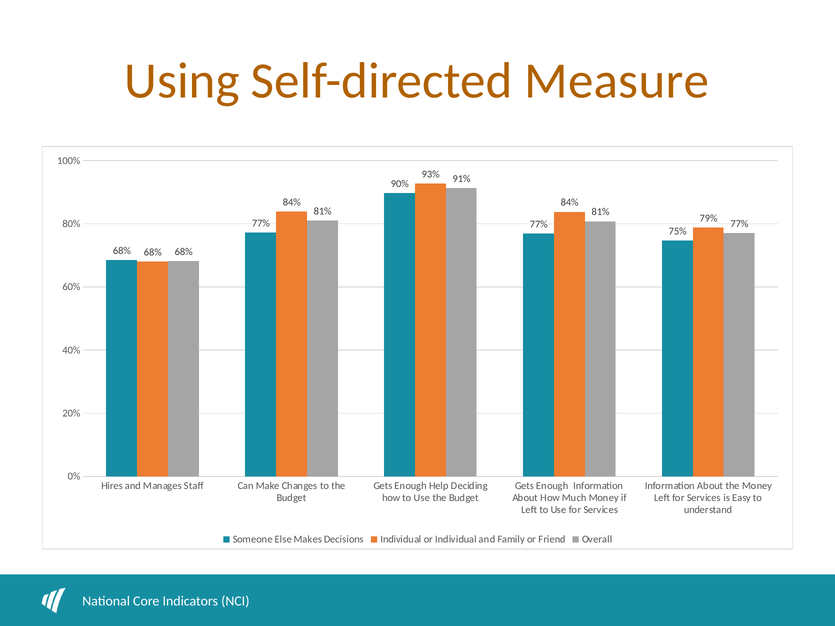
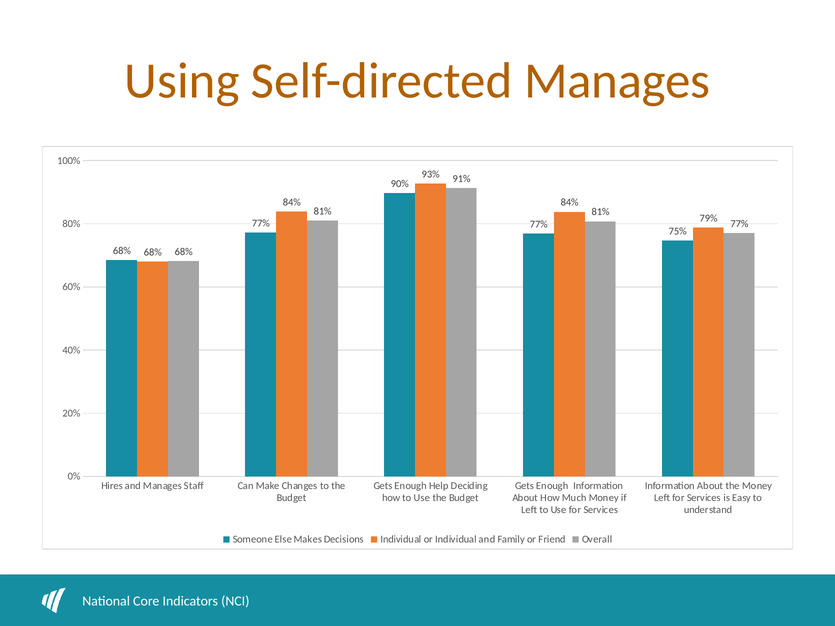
Self-directed Measure: Measure -> Manages
